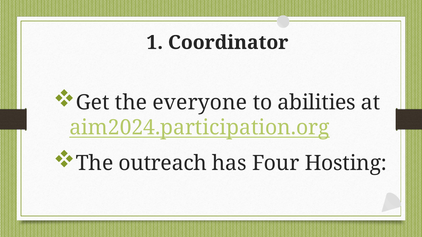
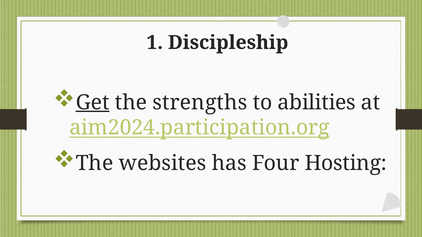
Coordinator: Coordinator -> Discipleship
Get underline: none -> present
everyone: everyone -> strengths
outreach: outreach -> websites
